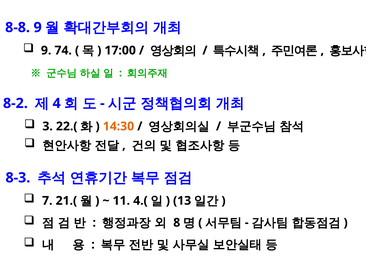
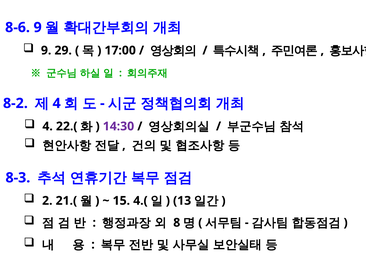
8-8: 8-8 -> 8-6
74: 74 -> 29
3 at (48, 127): 3 -> 4
14:30 colour: orange -> purple
7: 7 -> 2
11: 11 -> 15
